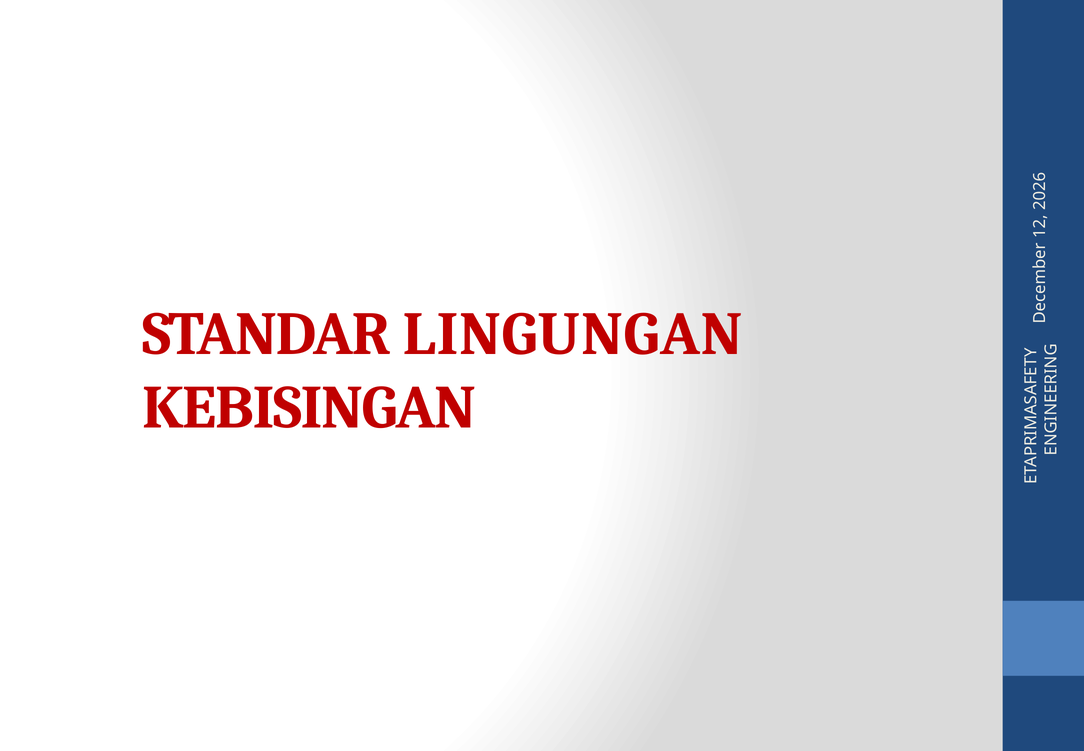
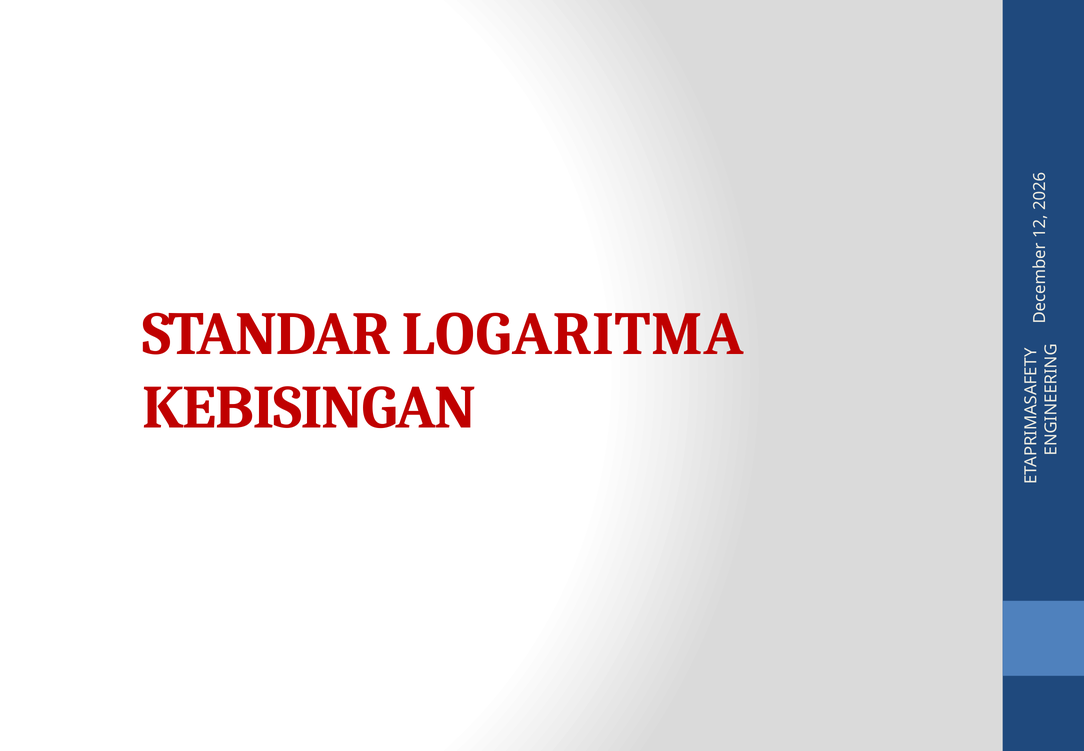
LINGUNGAN: LINGUNGAN -> LOGARITMA
